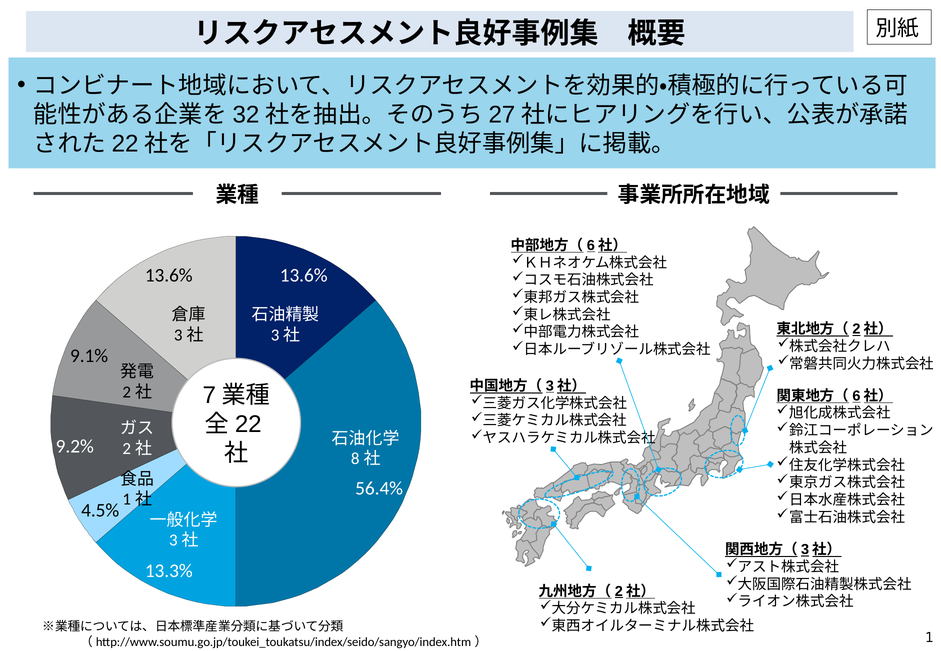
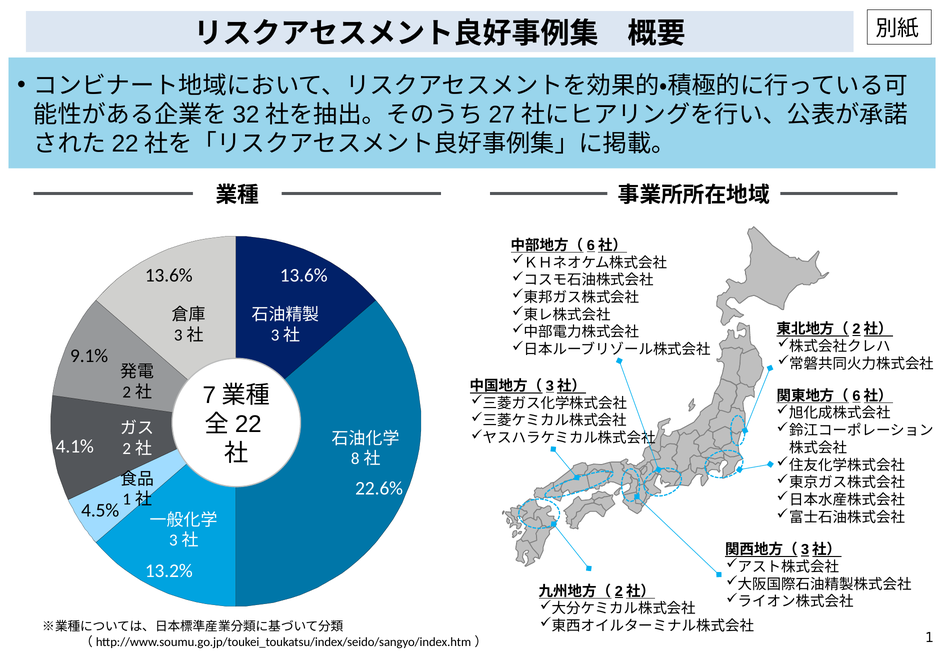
9.2%: 9.2% -> 4.1%
56.4%: 56.4% -> 22.6%
13.3%: 13.3% -> 13.2%
